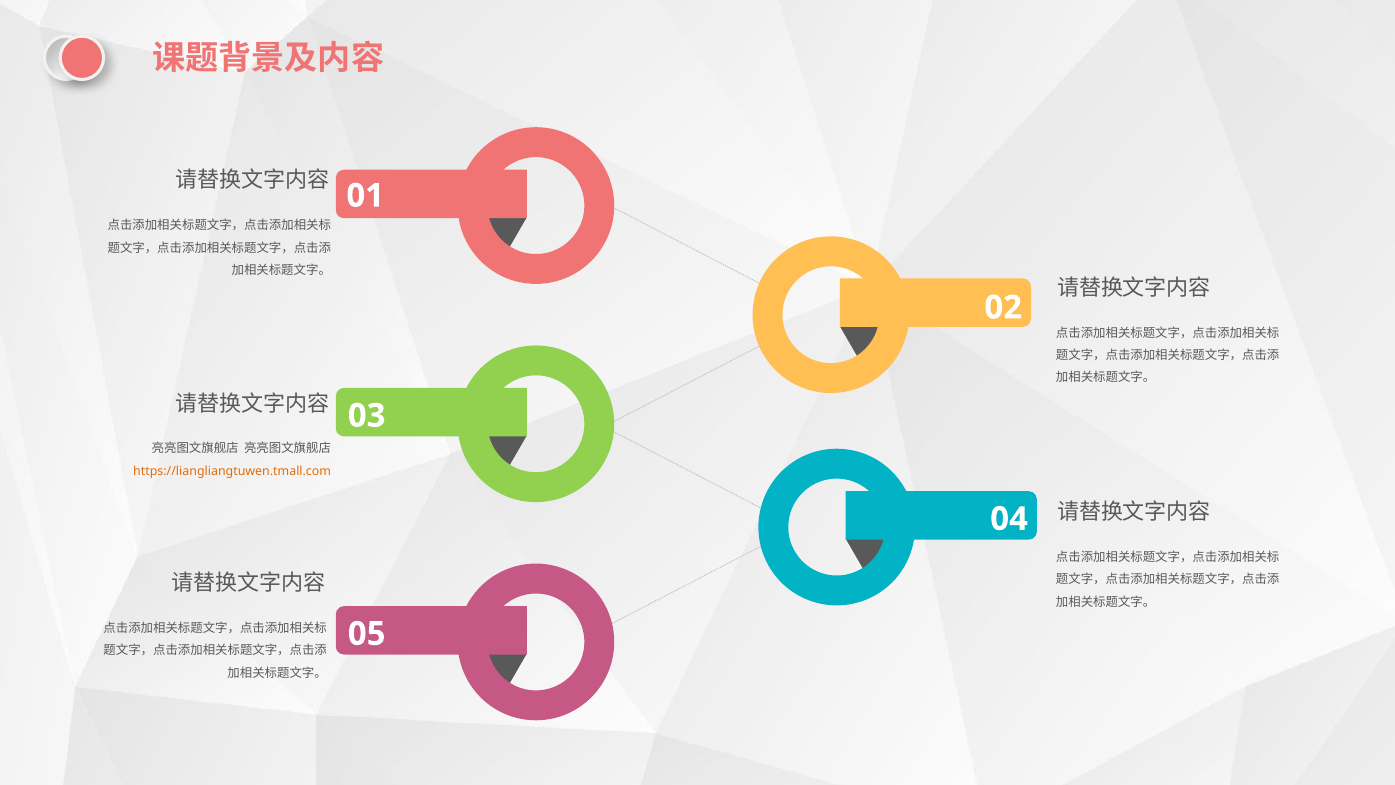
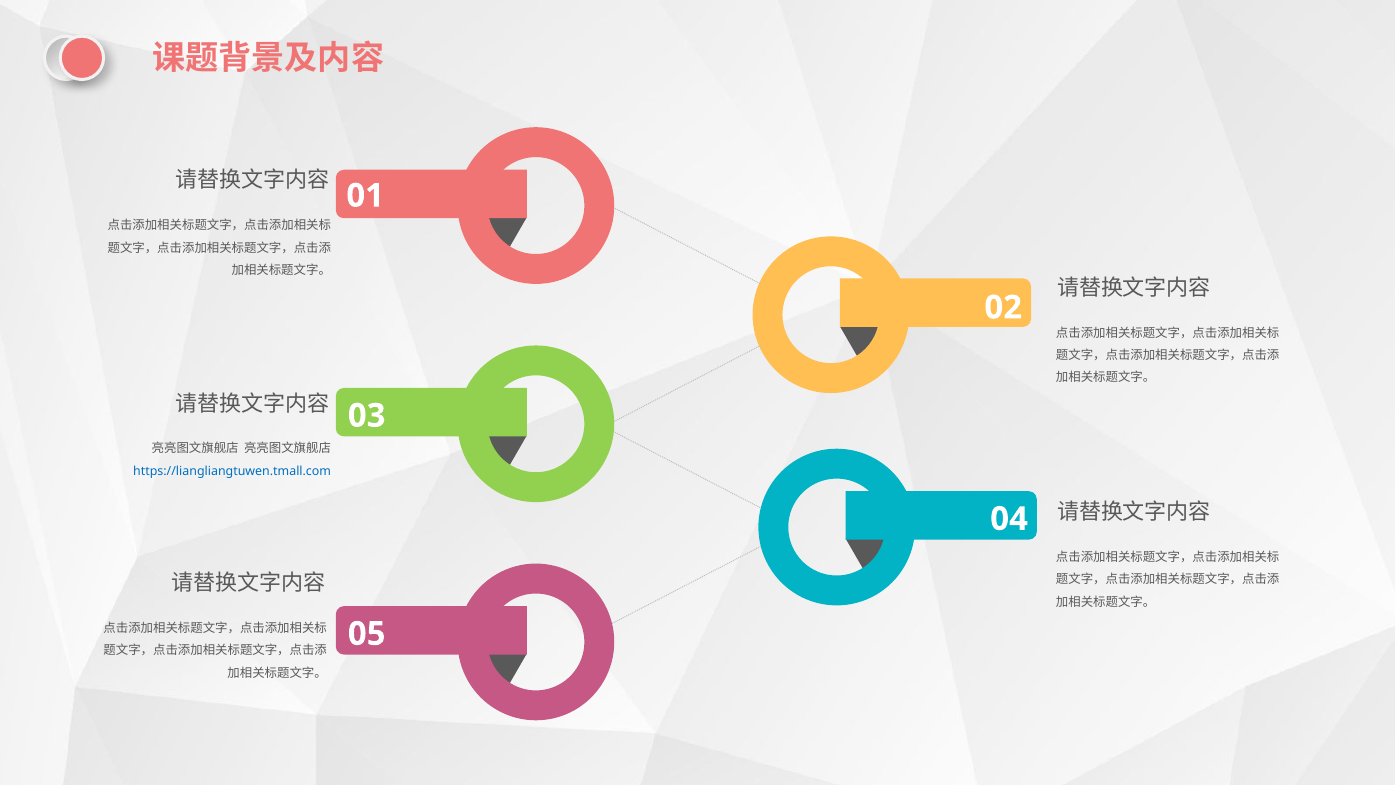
https://liangliangtuwen.tmall.com colour: orange -> blue
